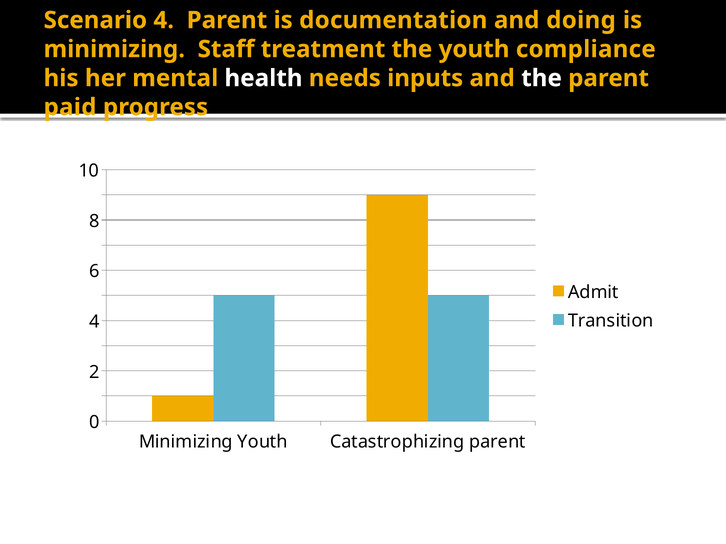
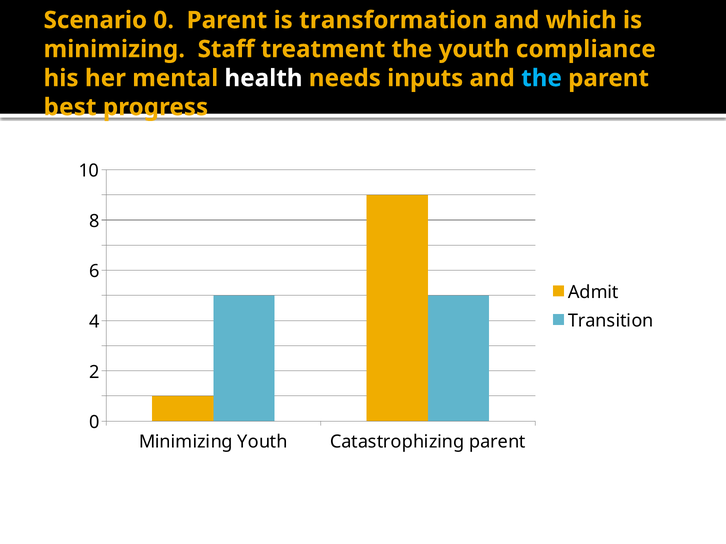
Scenario 4: 4 -> 0
documentation: documentation -> transformation
doing: doing -> which
the at (542, 78) colour: white -> light blue
paid: paid -> best
